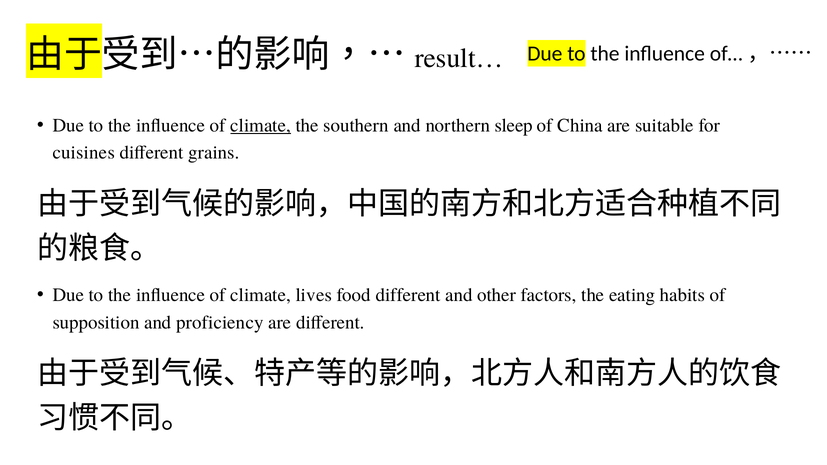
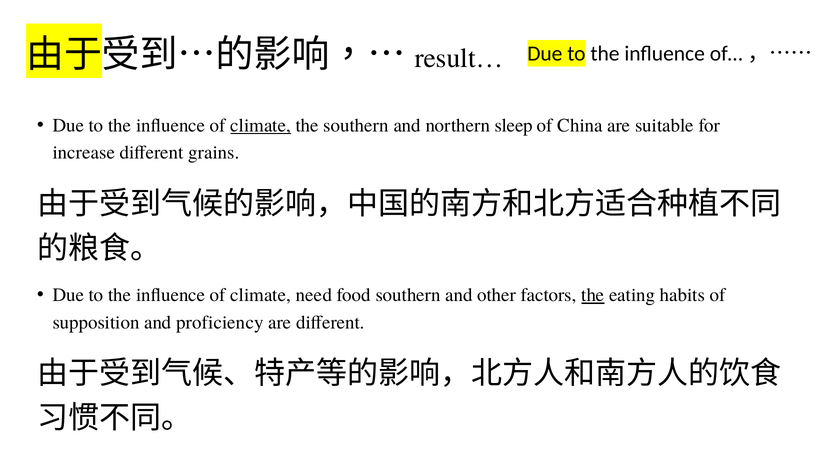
cuisines: cuisines -> increase
lives: lives -> need
food different: different -> southern
the at (593, 295) underline: none -> present
